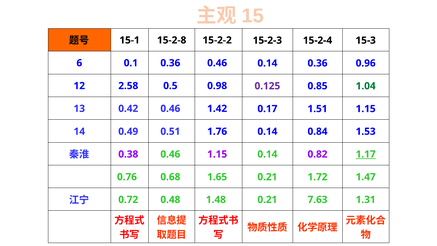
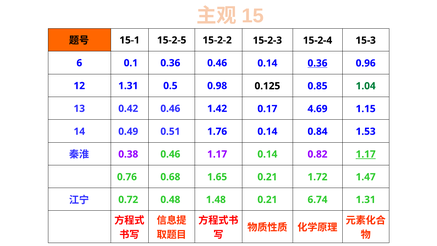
15-2-8: 15-2-8 -> 15-2-5
0.36 at (318, 63) underline: none -> present
12 2.58: 2.58 -> 1.31
0.125 colour: purple -> black
1.51: 1.51 -> 4.69
0.46 1.15: 1.15 -> 1.17
7.63: 7.63 -> 6.74
